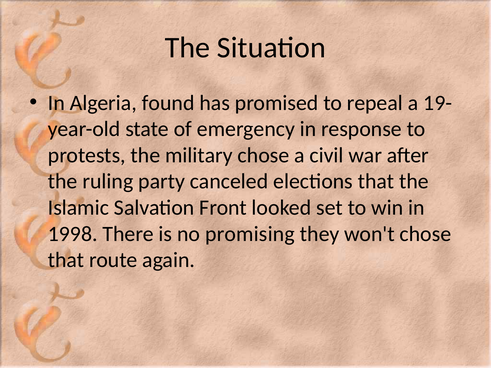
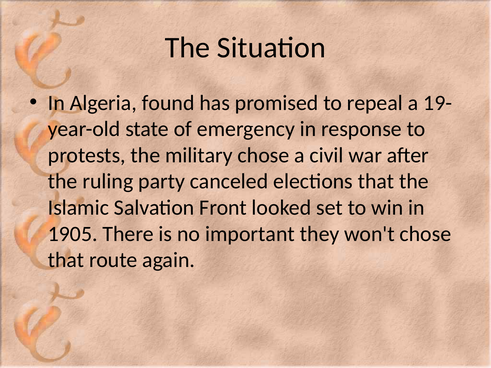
1998: 1998 -> 1905
promising: promising -> important
